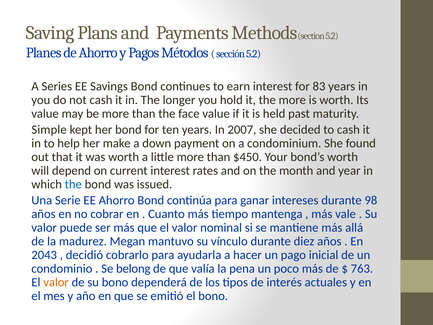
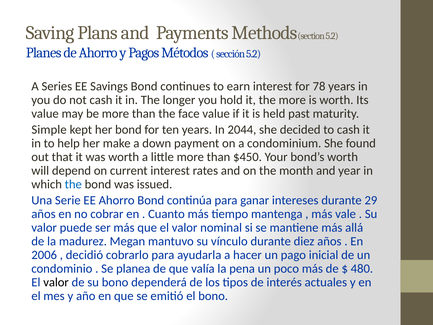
83: 83 -> 78
2007: 2007 -> 2044
98: 98 -> 29
2043: 2043 -> 2006
belong: belong -> planea
763: 763 -> 480
valor at (56, 282) colour: orange -> black
